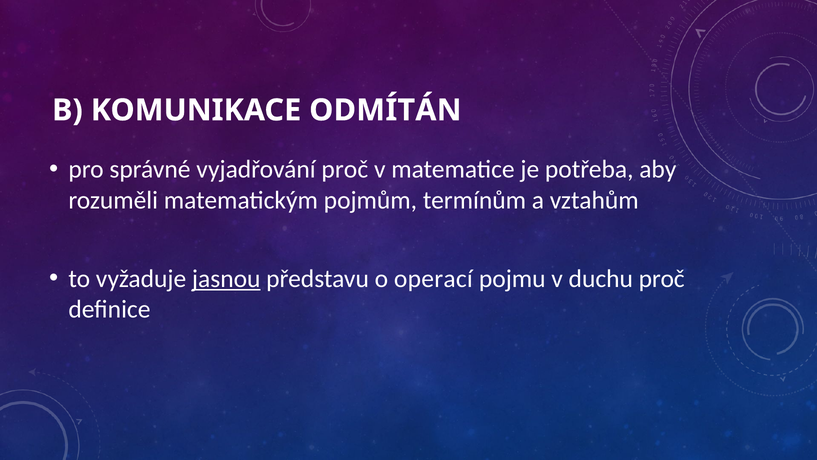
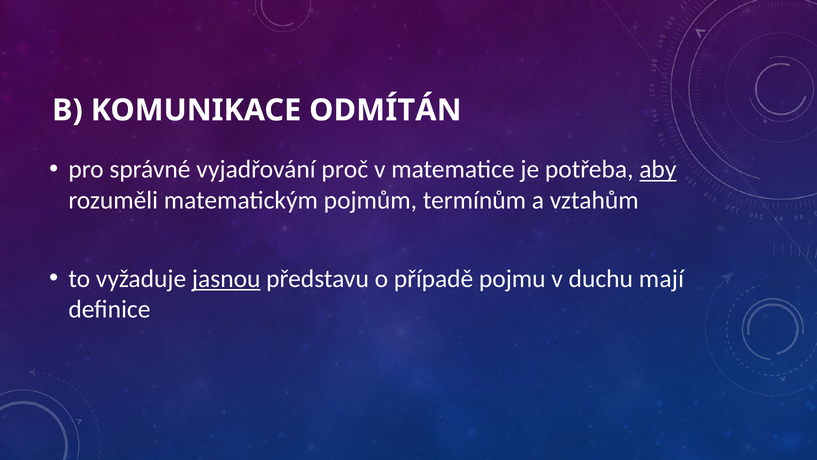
aby underline: none -> present
operací: operací -> případě
duchu proč: proč -> mají
